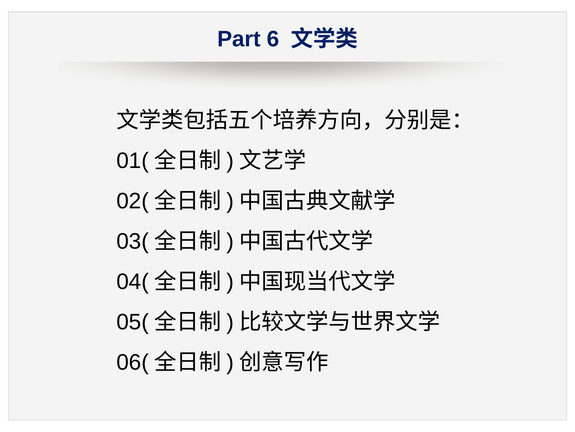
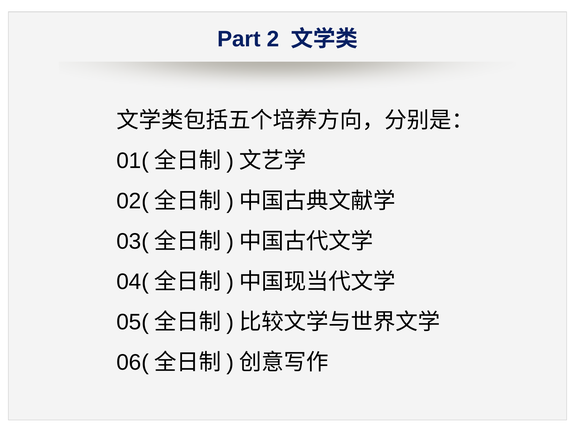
6: 6 -> 2
